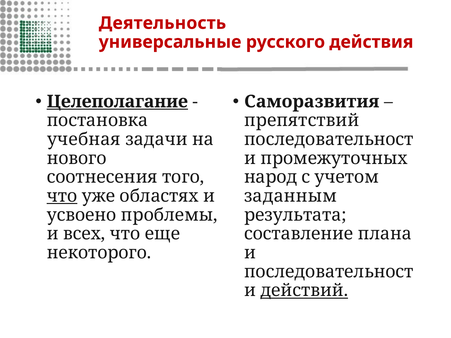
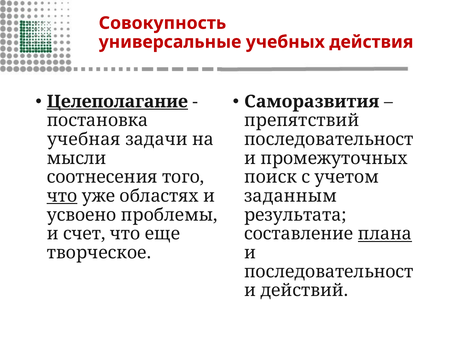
Деятельность: Деятельность -> Совокупность
русского: русского -> учебных
нового: нового -> мысли
народ: народ -> поиск
всех: всех -> счет
плана underline: none -> present
некоторого: некоторого -> творческое
действий underline: present -> none
